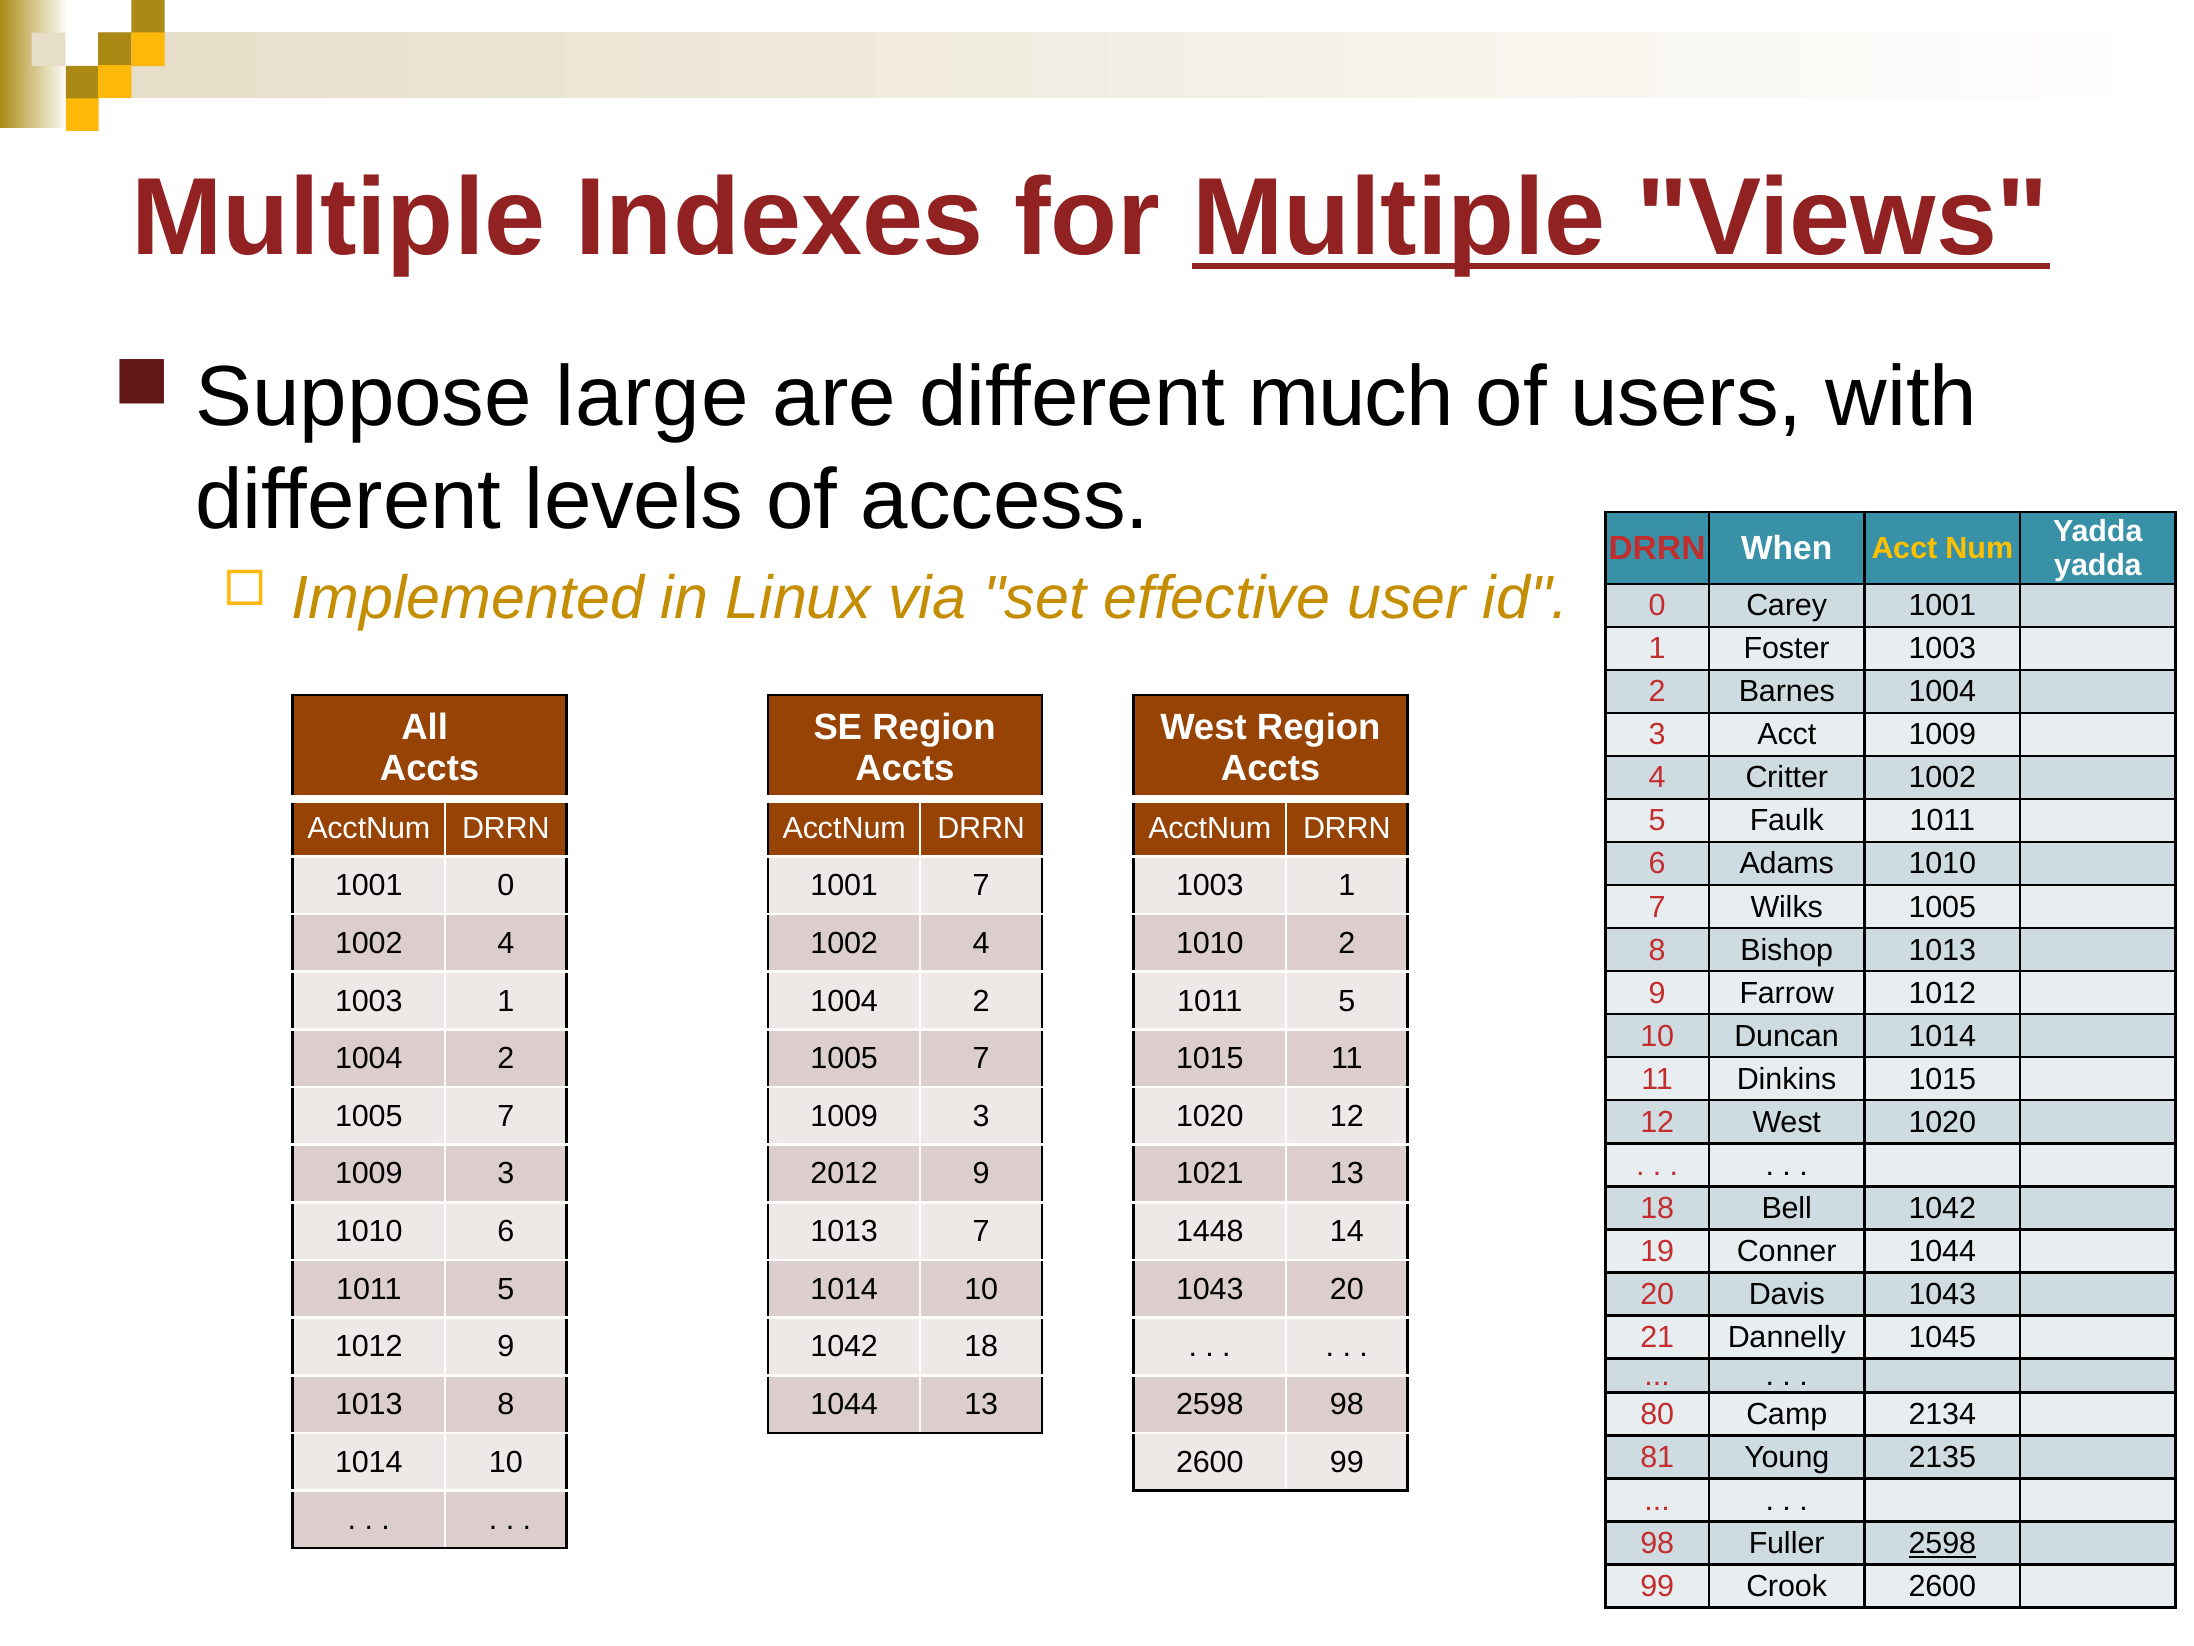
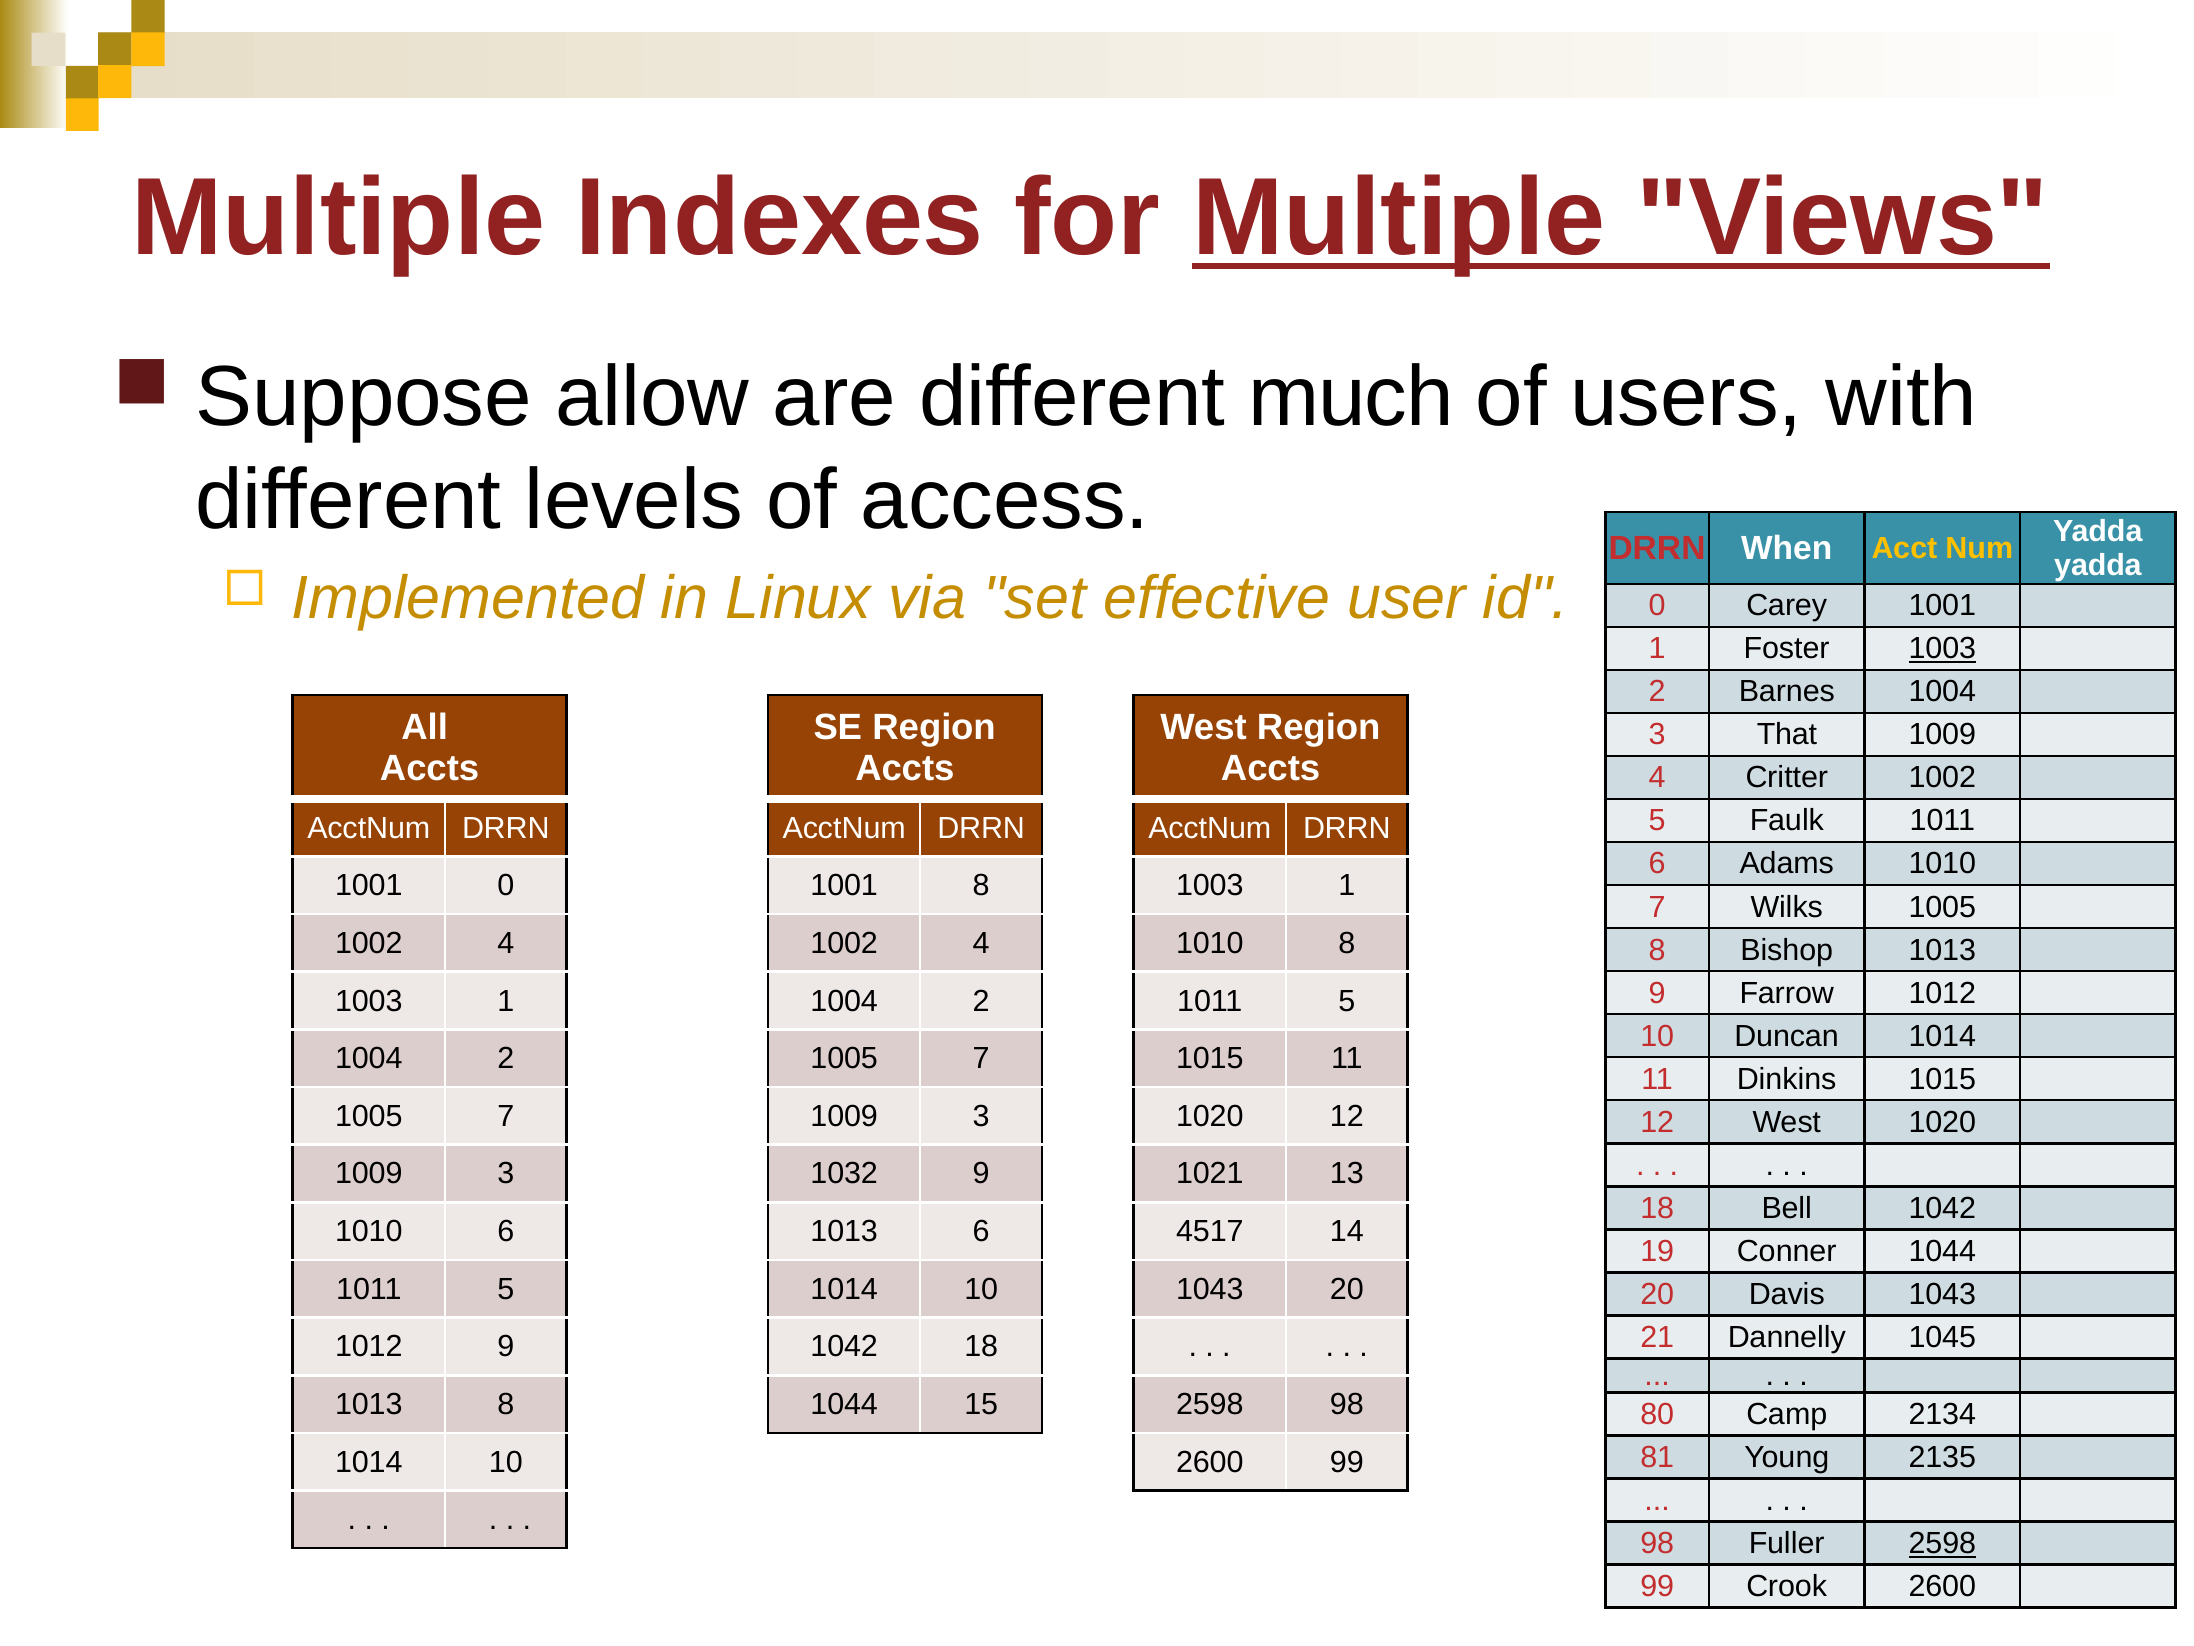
large: large -> allow
1003 at (1942, 649) underline: none -> present
3 Acct: Acct -> That
1001 7: 7 -> 8
1010 2: 2 -> 8
2012: 2012 -> 1032
1013 7: 7 -> 6
1448: 1448 -> 4517
1044 13: 13 -> 15
